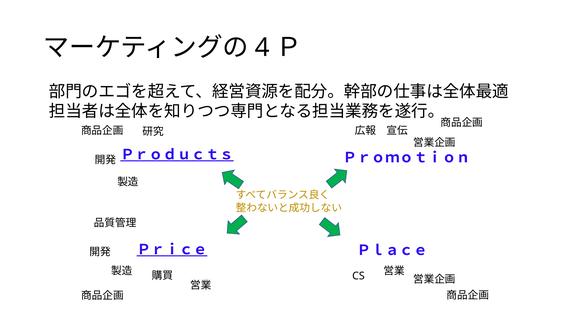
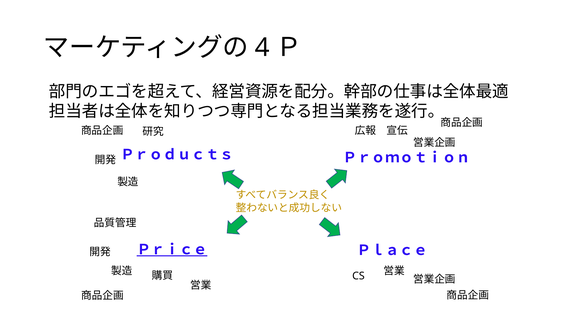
Ｐｒｏｄｕｃｔｓ underline: present -> none
